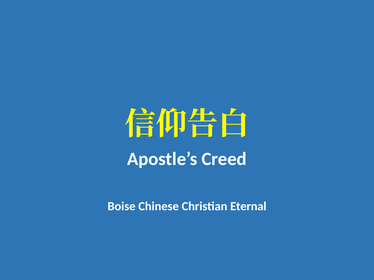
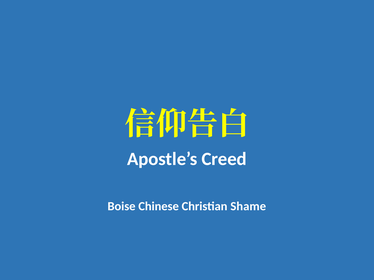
Eternal: Eternal -> Shame
